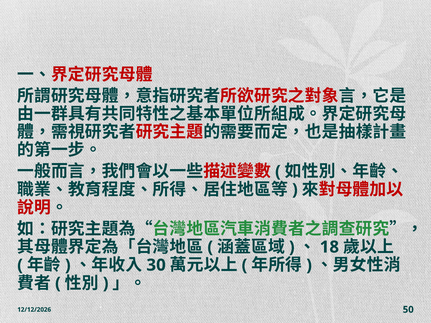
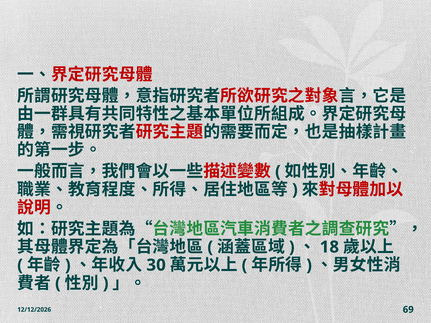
50: 50 -> 69
